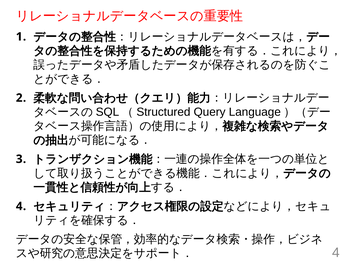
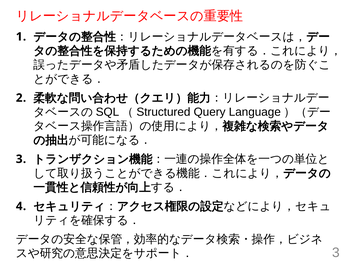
4 at (336, 252): 4 -> 3
